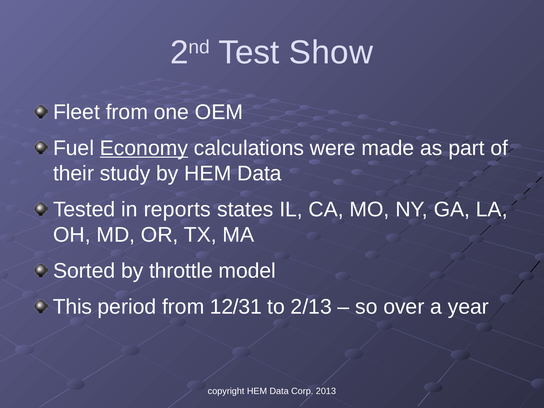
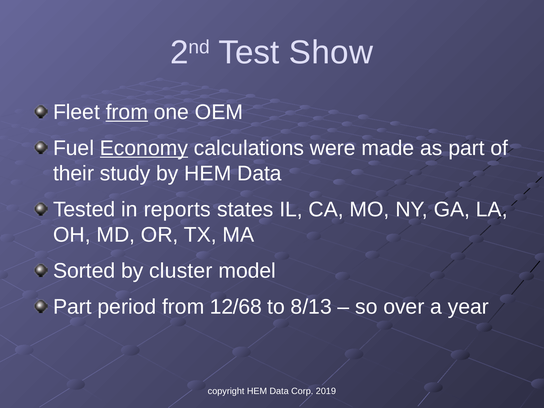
from at (127, 112) underline: none -> present
throttle: throttle -> cluster
This at (72, 307): This -> Part
12/31: 12/31 -> 12/68
2/13: 2/13 -> 8/13
2013: 2013 -> 2019
